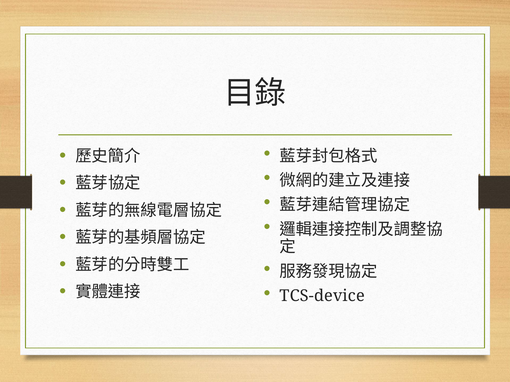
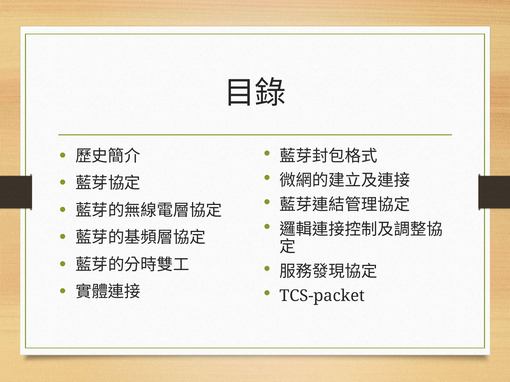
TCS-device: TCS-device -> TCS-packet
